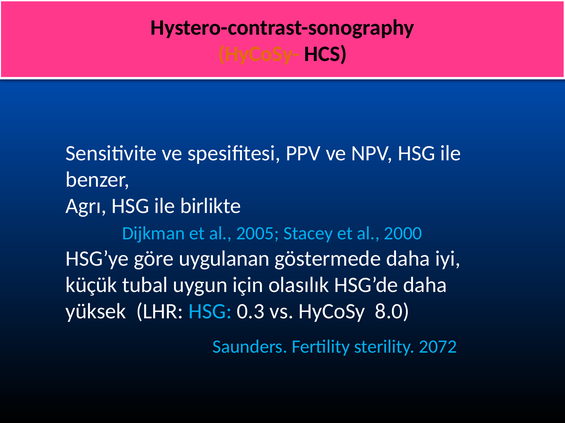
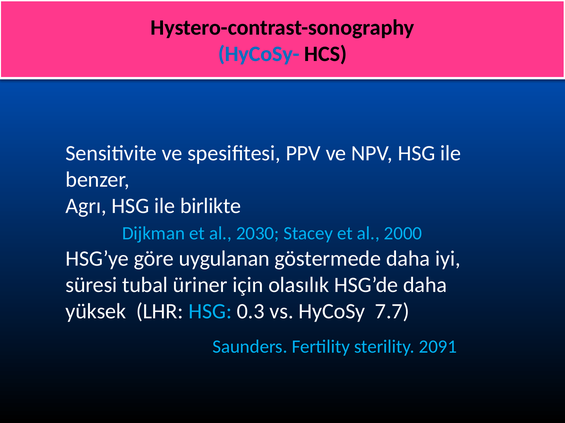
HyCoSy- colour: orange -> blue
2005: 2005 -> 2030
küçük: küçük -> süresi
uygun: uygun -> üriner
8.0: 8.0 -> 7.7
2072: 2072 -> 2091
